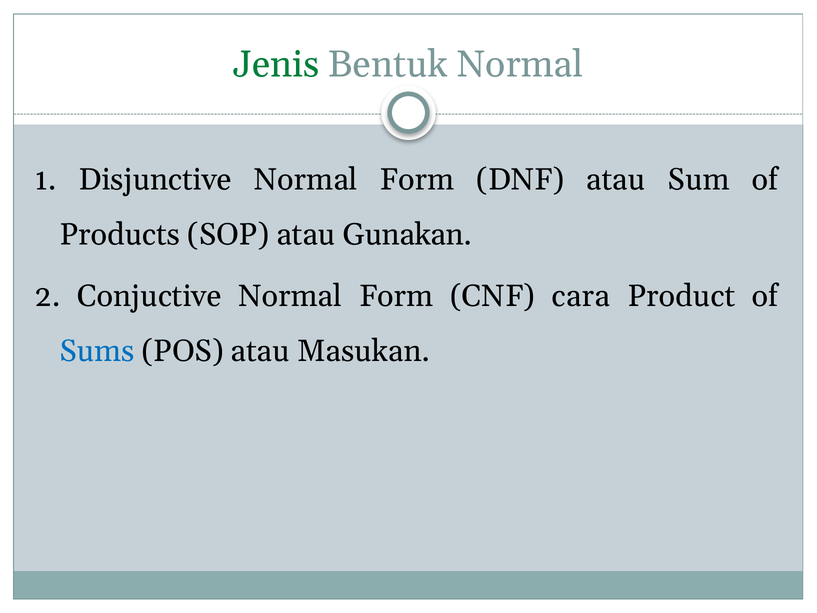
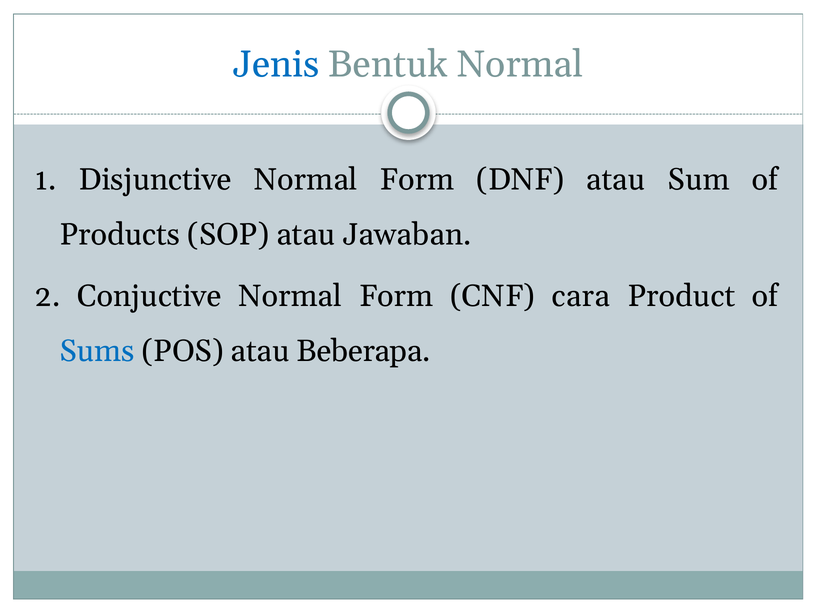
Jenis colour: green -> blue
Gunakan: Gunakan -> Jawaban
Masukan: Masukan -> Beberapa
